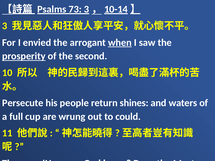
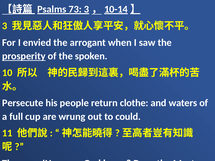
when underline: present -> none
second: second -> spoken
shines: shines -> clothe
